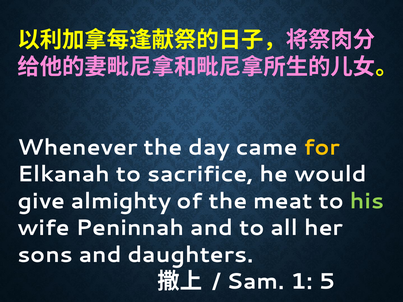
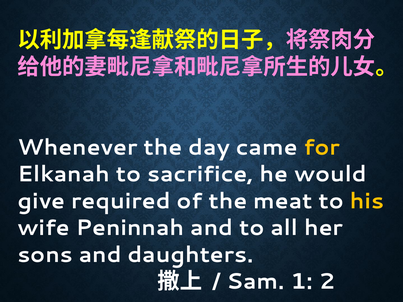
almighty: almighty -> required
his colour: light green -> yellow
5: 5 -> 2
